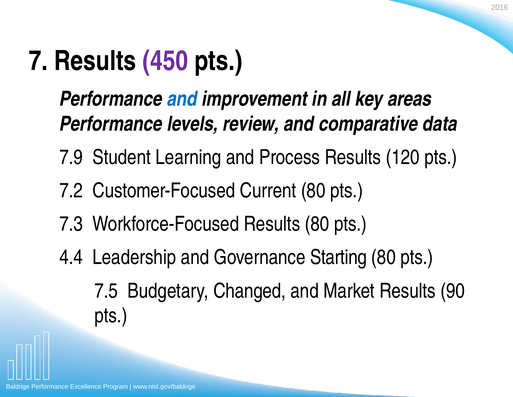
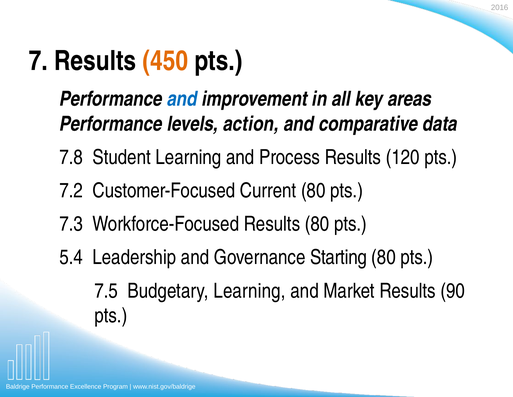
450 colour: purple -> orange
review: review -> action
7.9: 7.9 -> 7.8
4.4: 4.4 -> 5.4
Budgetary Changed: Changed -> Learning
